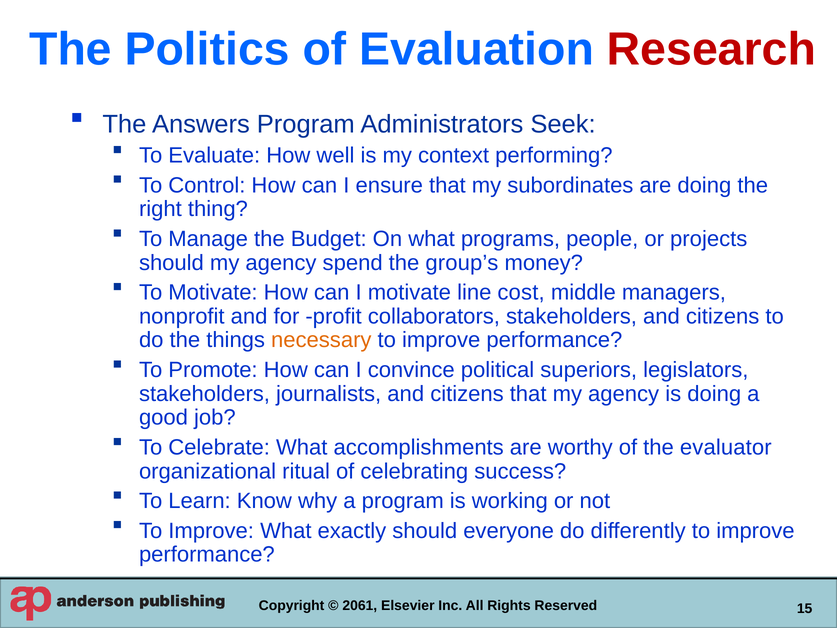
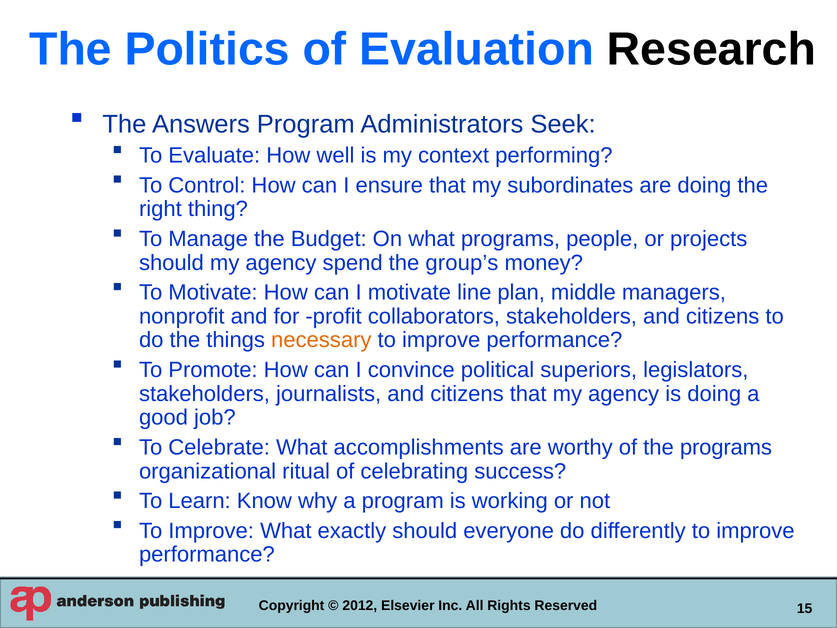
Research colour: red -> black
cost: cost -> plan
the evaluator: evaluator -> programs
2061: 2061 -> 2012
